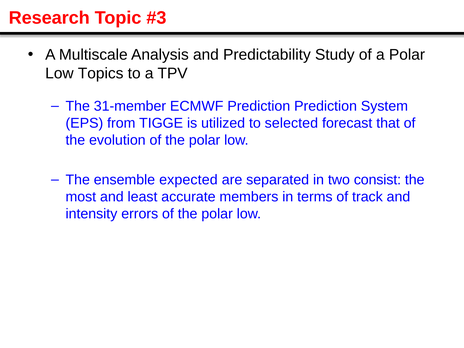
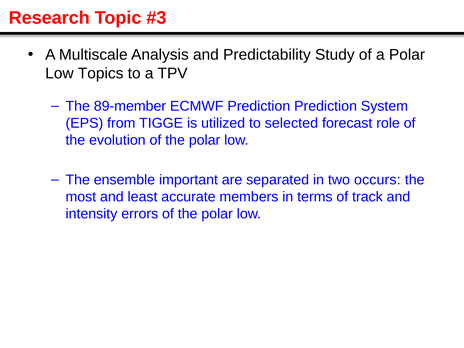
31-member: 31-member -> 89-member
that: that -> role
expected: expected -> important
consist: consist -> occurs
